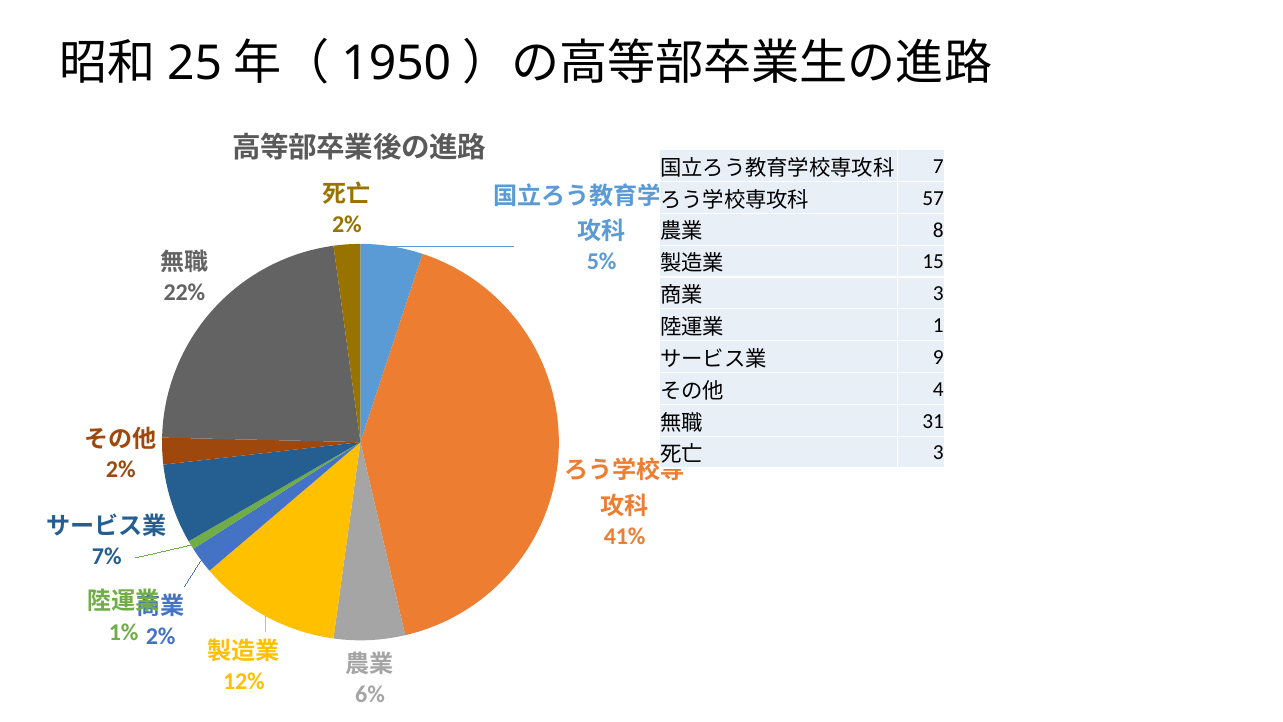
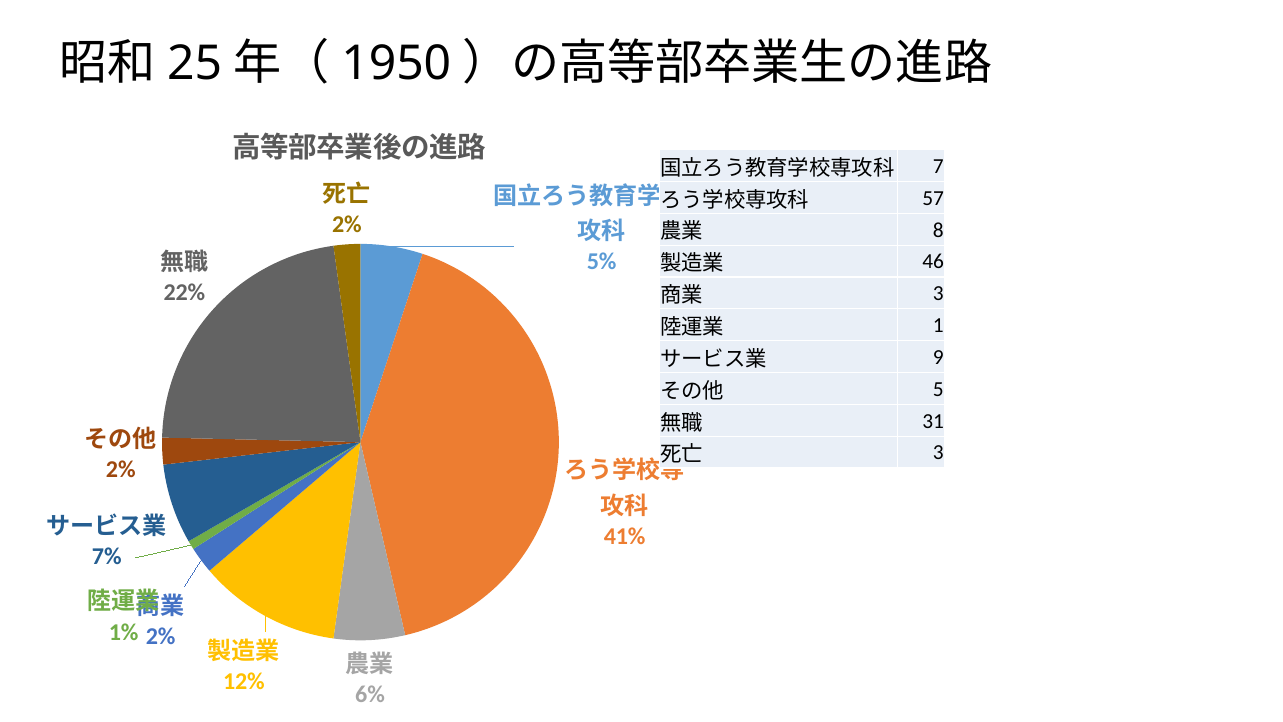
15: 15 -> 46
4: 4 -> 5
